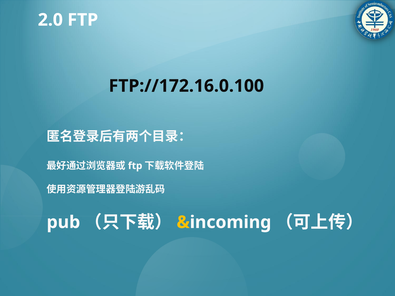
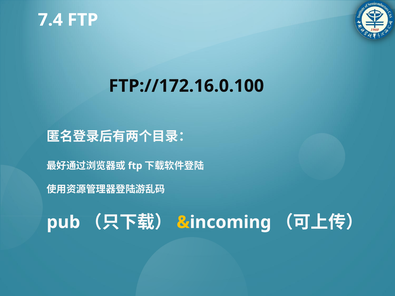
2.0: 2.0 -> 7.4
